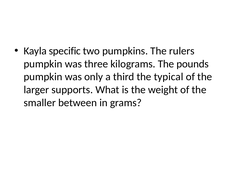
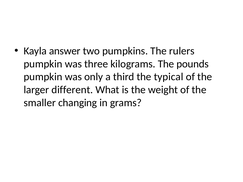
specific: specific -> answer
supports: supports -> different
between: between -> changing
